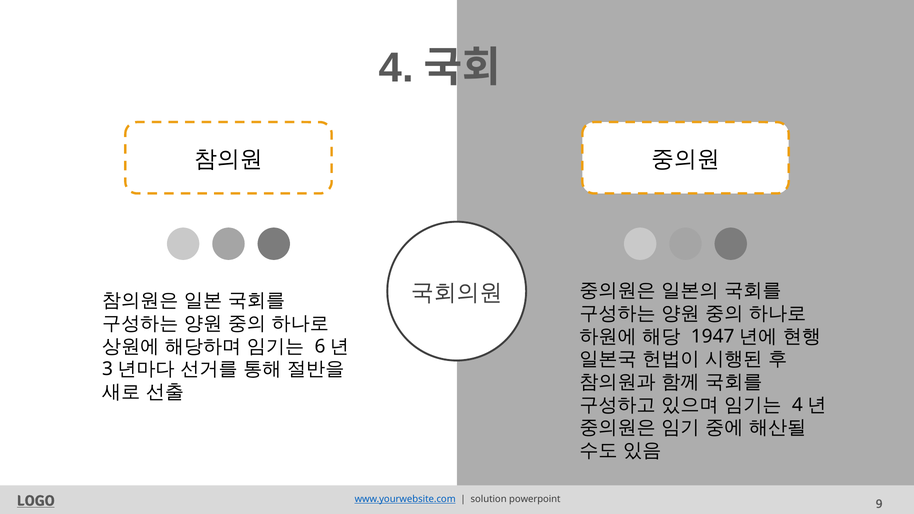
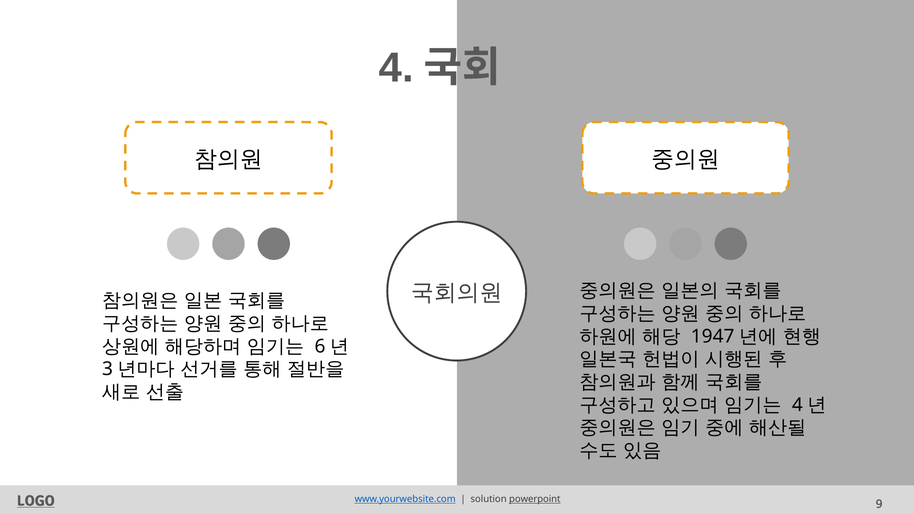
powerpoint underline: none -> present
